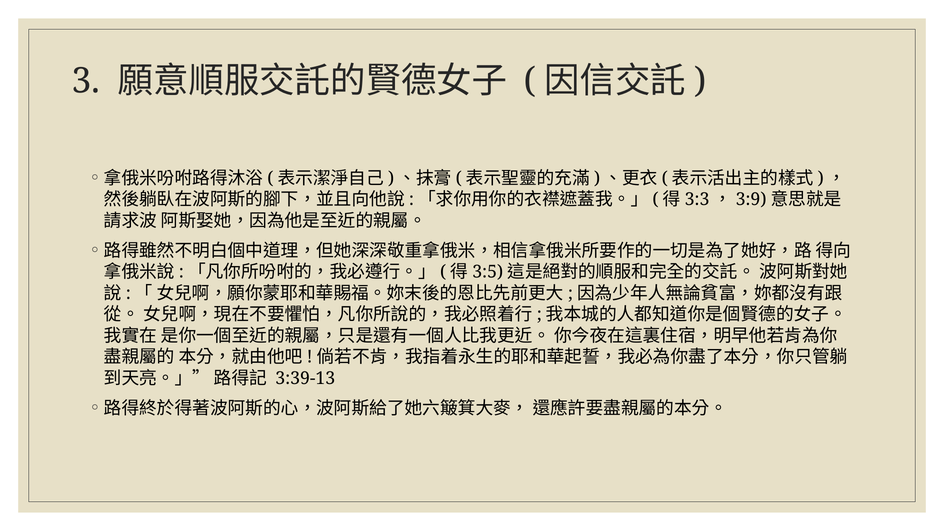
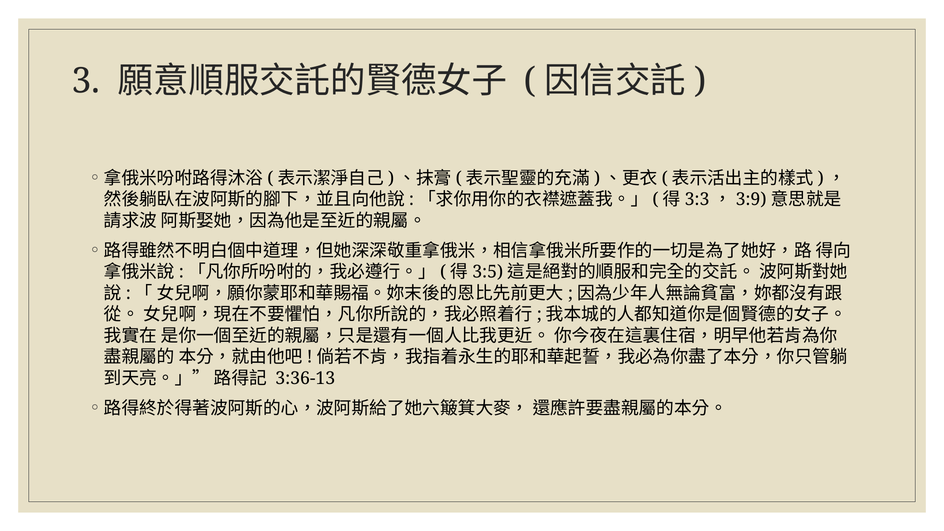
3:39-13: 3:39-13 -> 3:36-13
